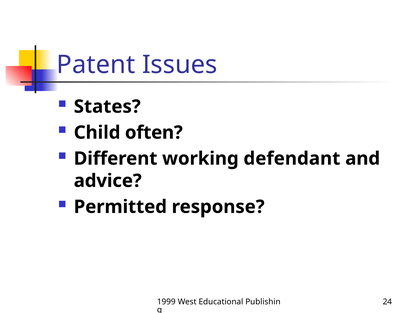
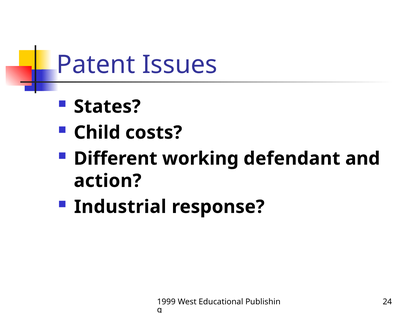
often: often -> costs
advice: advice -> action
Permitted: Permitted -> Industrial
